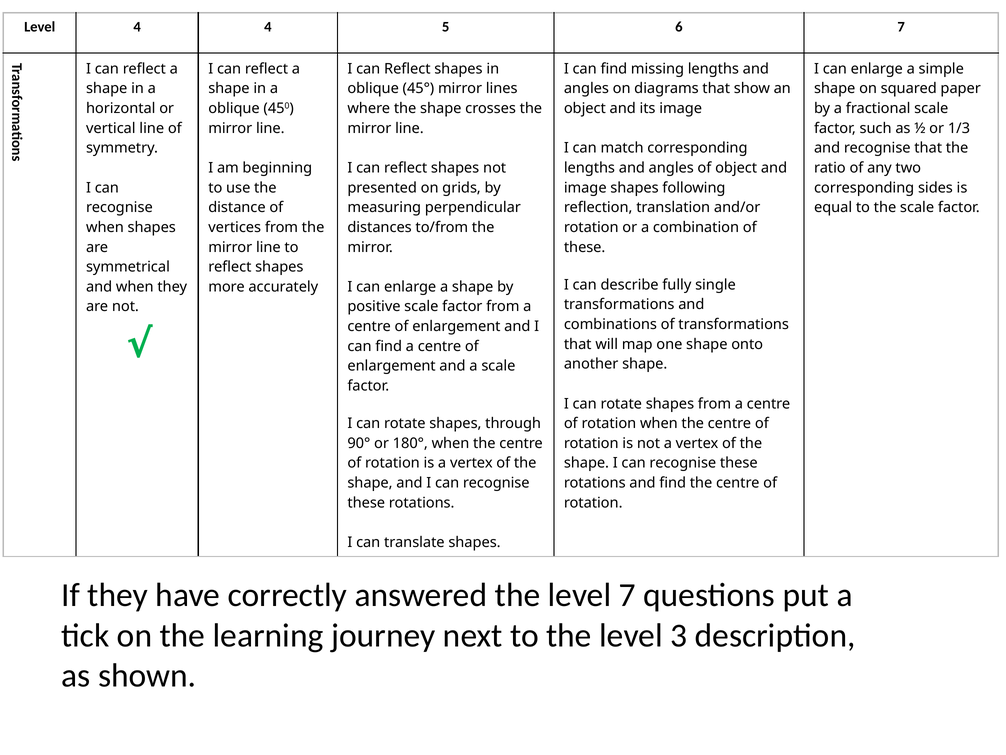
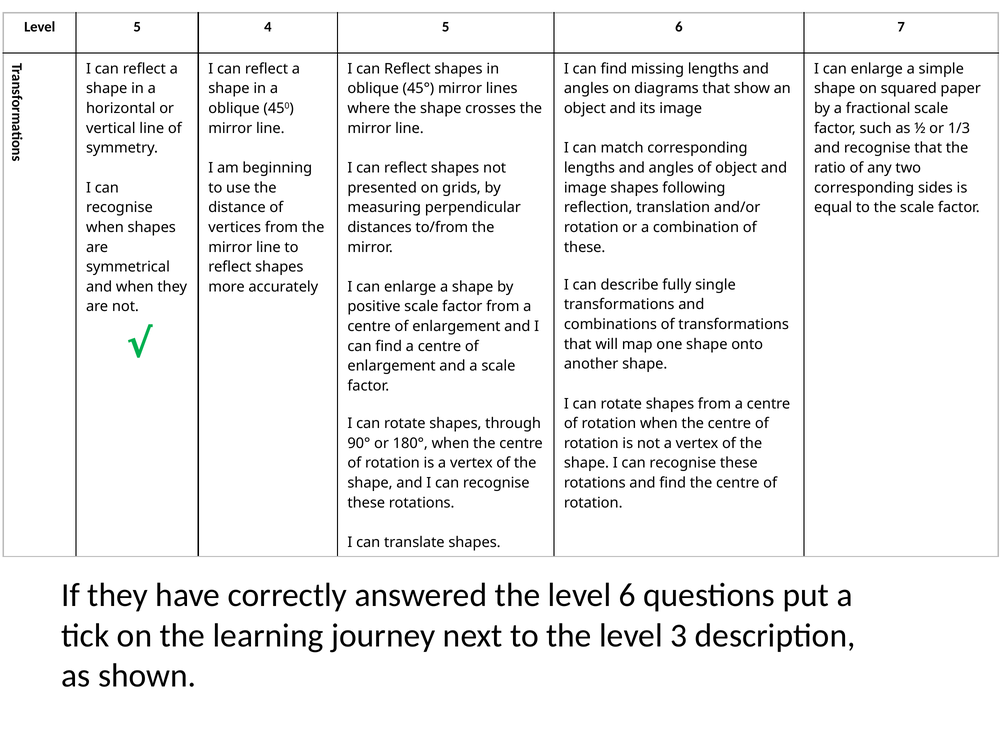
Level 4: 4 -> 5
level 7: 7 -> 6
